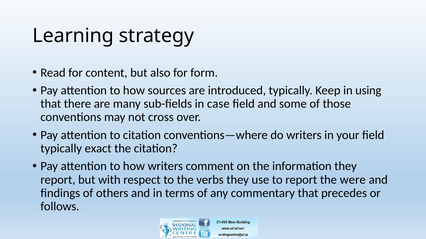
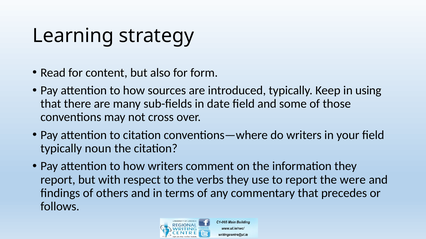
case: case -> date
exact: exact -> noun
